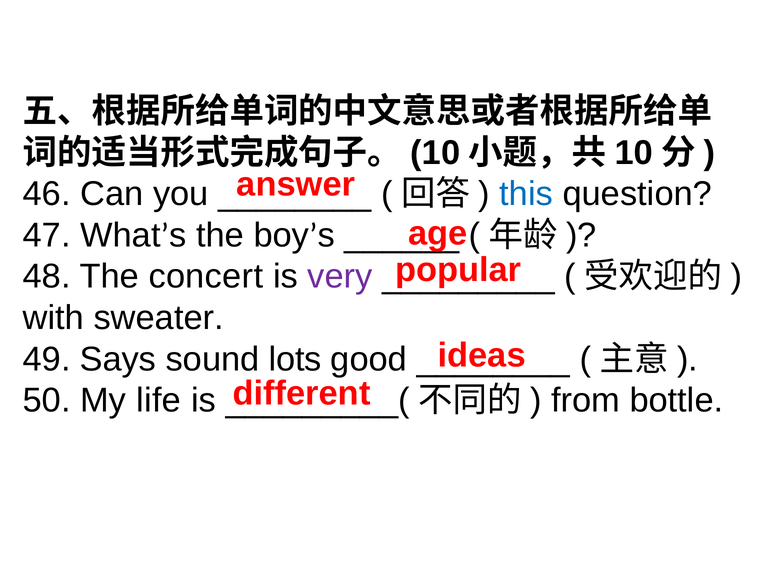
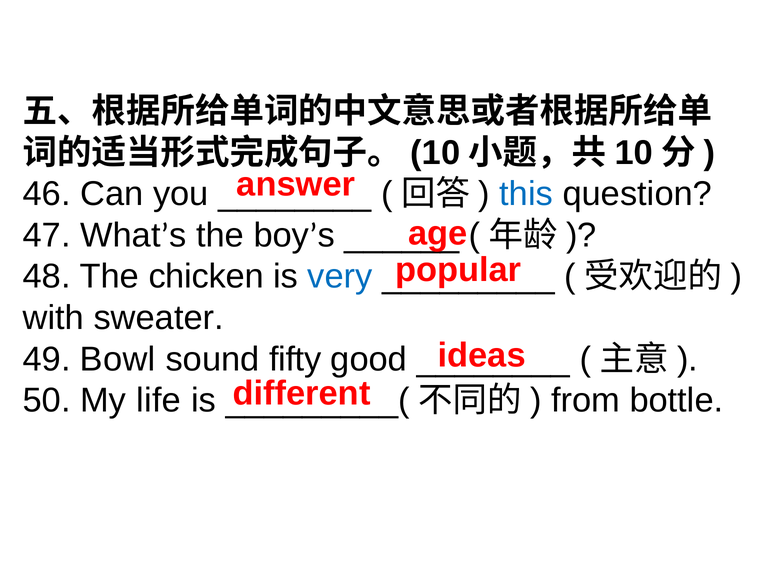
concert: concert -> chicken
very colour: purple -> blue
Says: Says -> Bowl
lots: lots -> fifty
